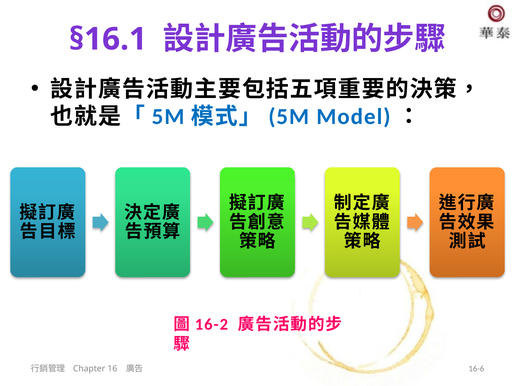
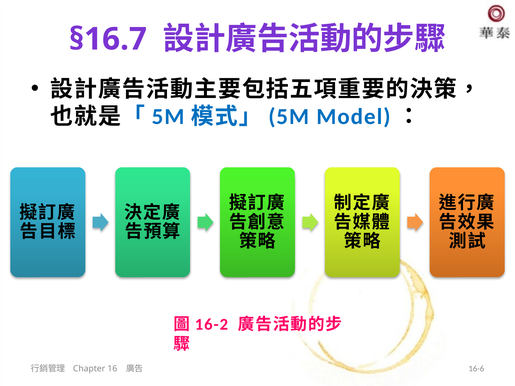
§16.1: §16.1 -> §16.7
